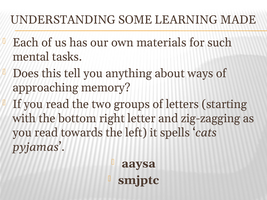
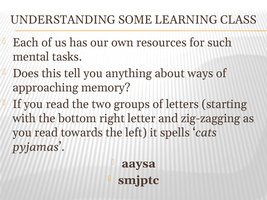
MADE: MADE -> CLASS
materials: materials -> resources
